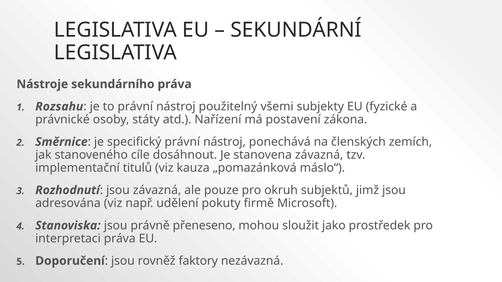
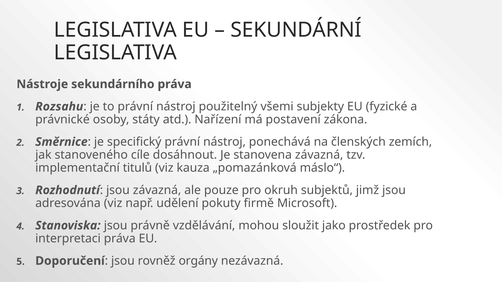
přeneseno: přeneseno -> vzdělávání
faktory: faktory -> orgány
